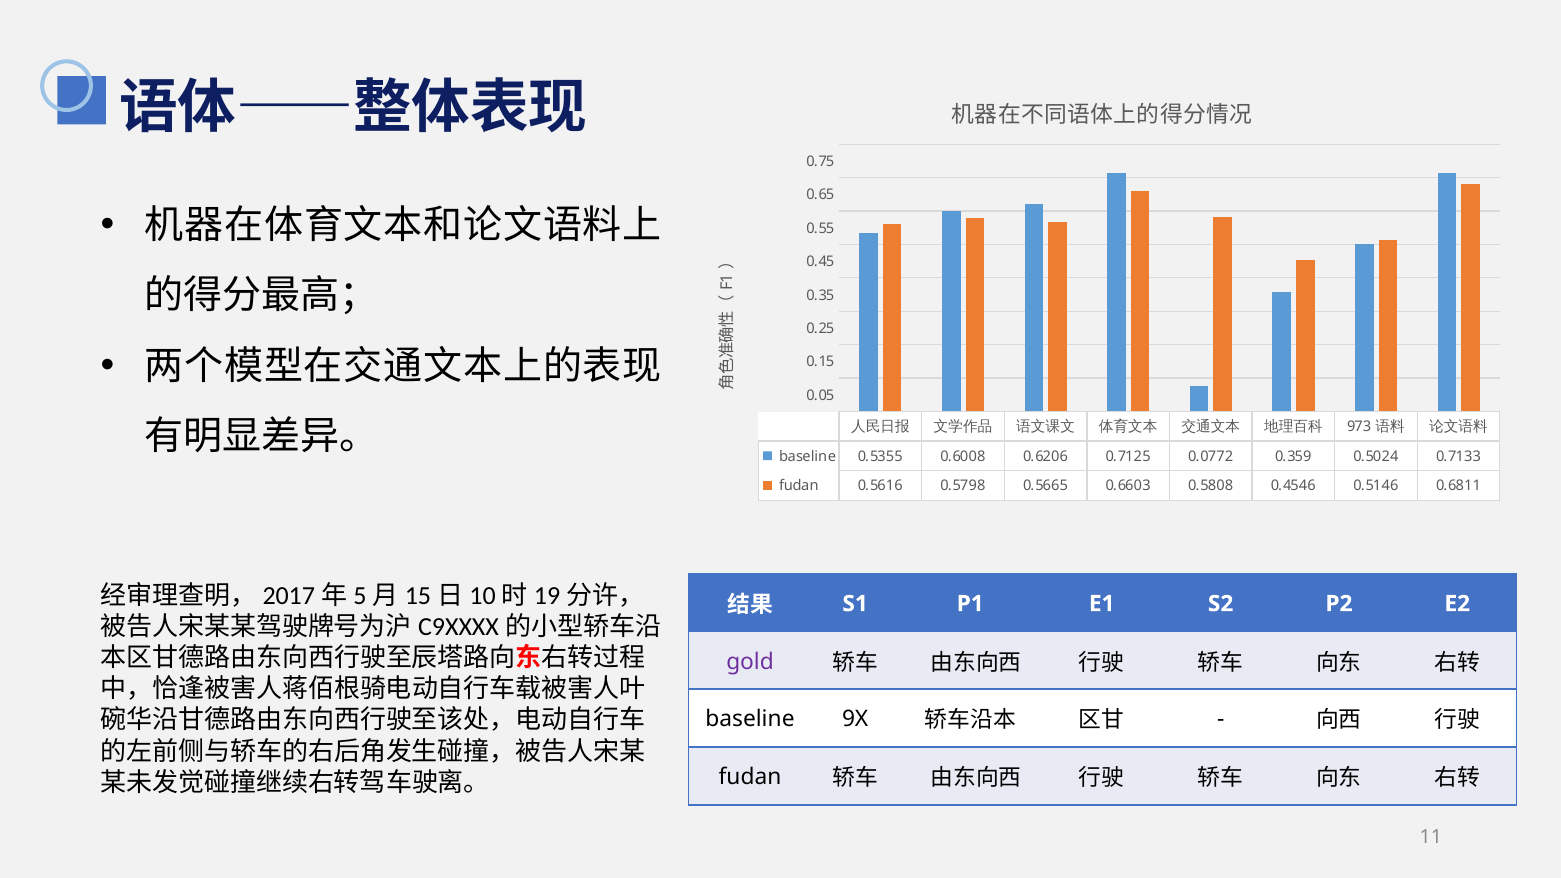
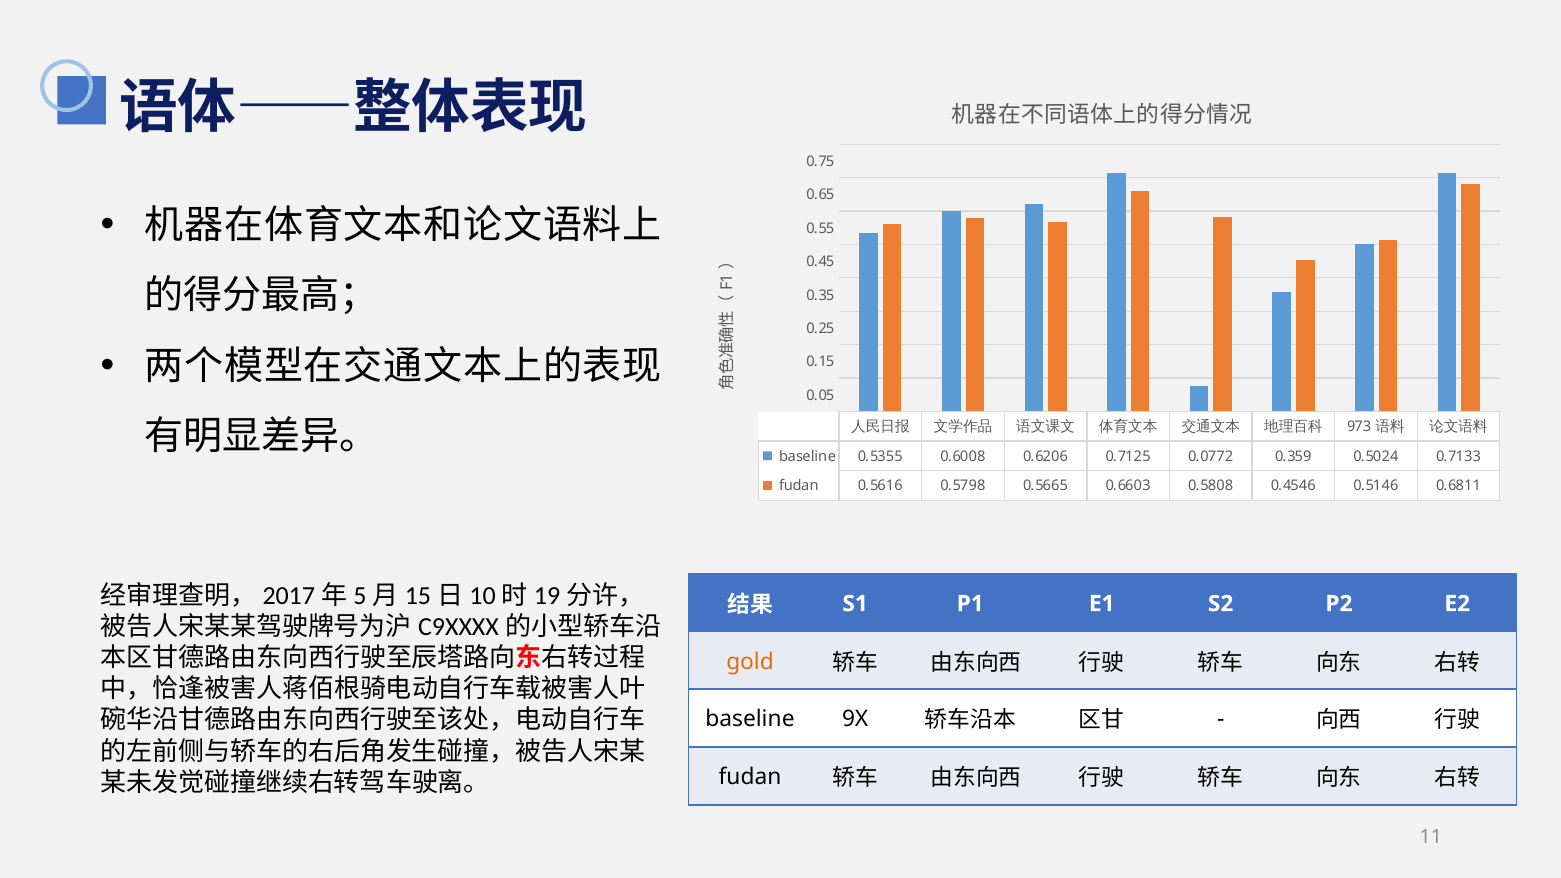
gold colour: purple -> orange
